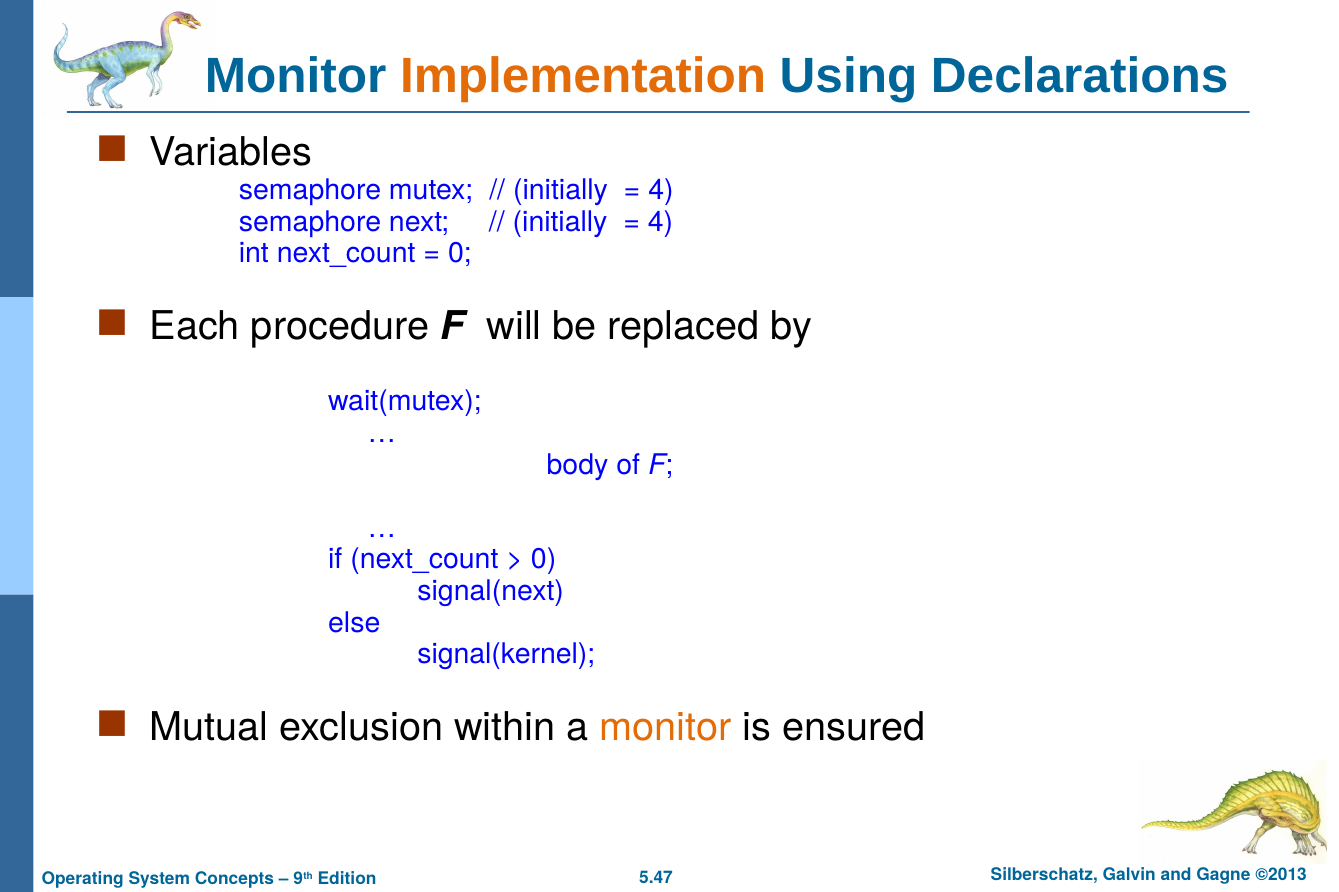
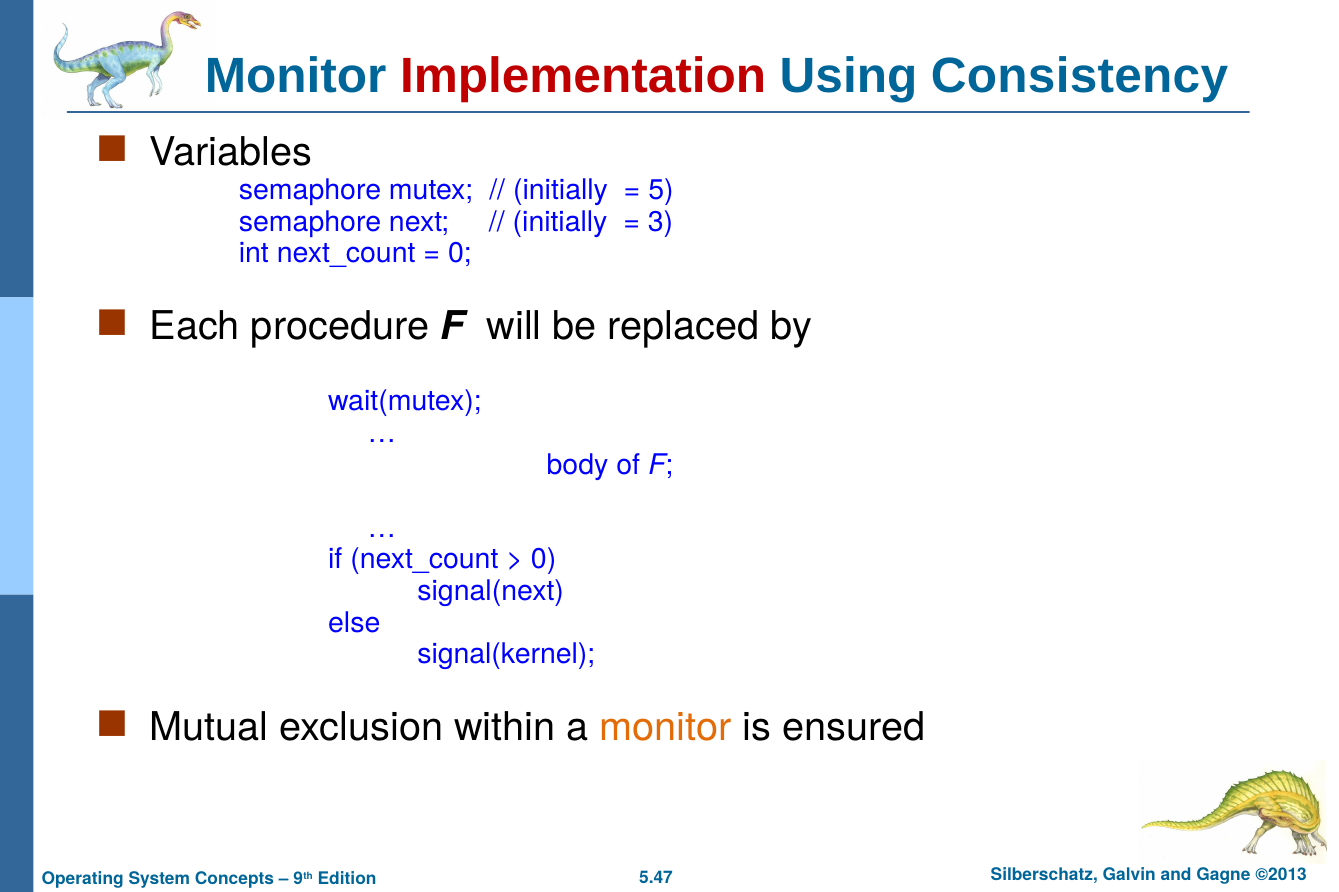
Implementation colour: orange -> red
Declarations: Declarations -> Consistency
4 at (661, 190): 4 -> 5
4 at (661, 222): 4 -> 3
